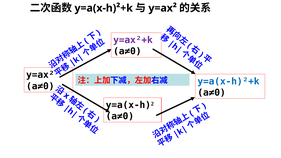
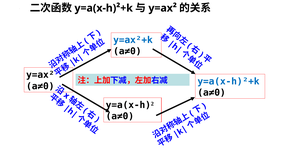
y=ax²+k colour: purple -> blue
